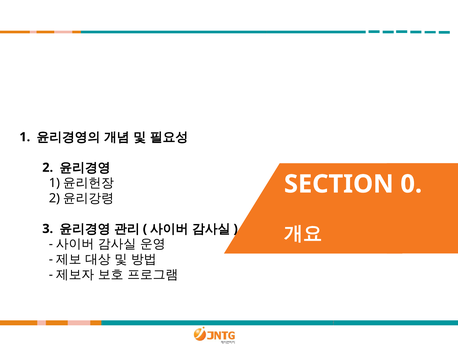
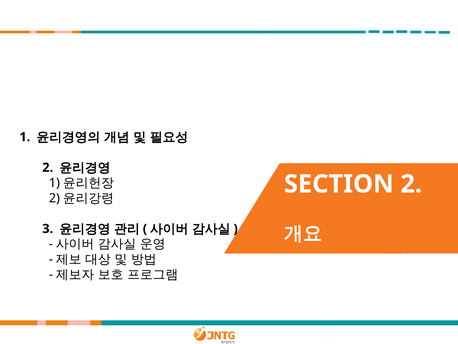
SECTION 0: 0 -> 2
